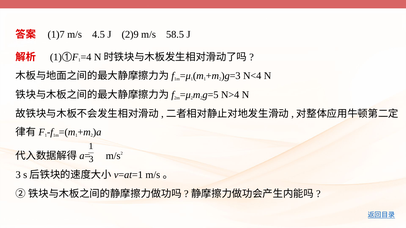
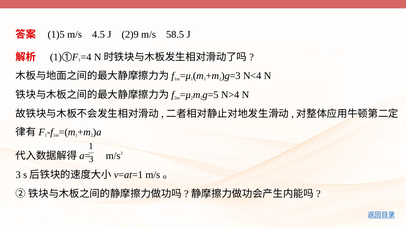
1)7: 1)7 -> 1)5
